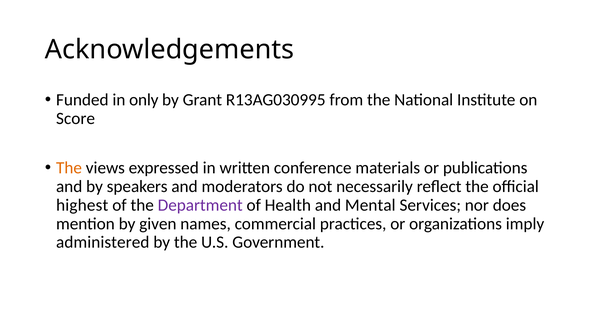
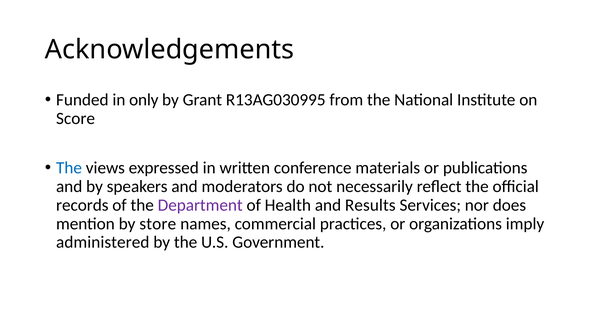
The at (69, 168) colour: orange -> blue
highest: highest -> records
Mental: Mental -> Results
given: given -> store
